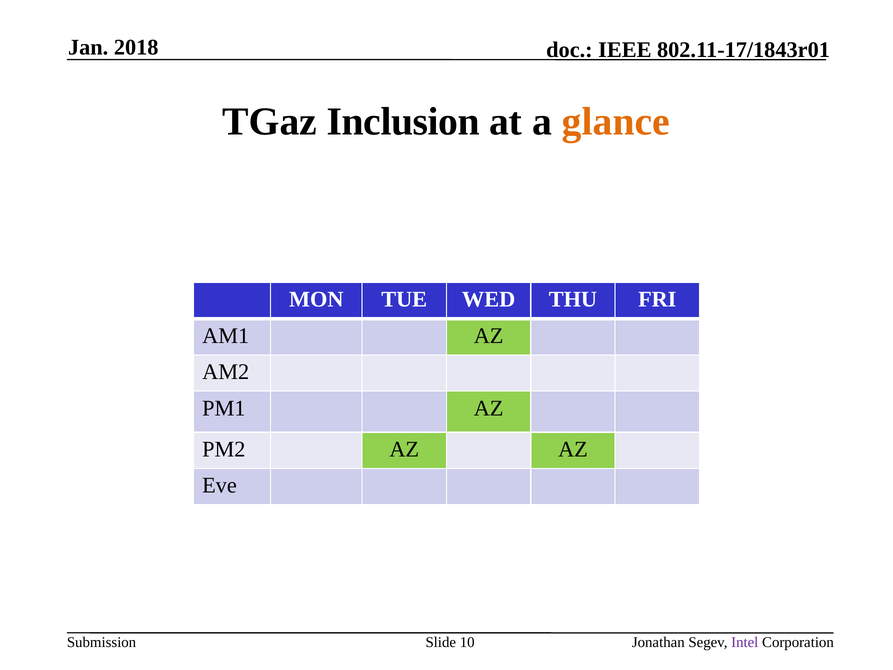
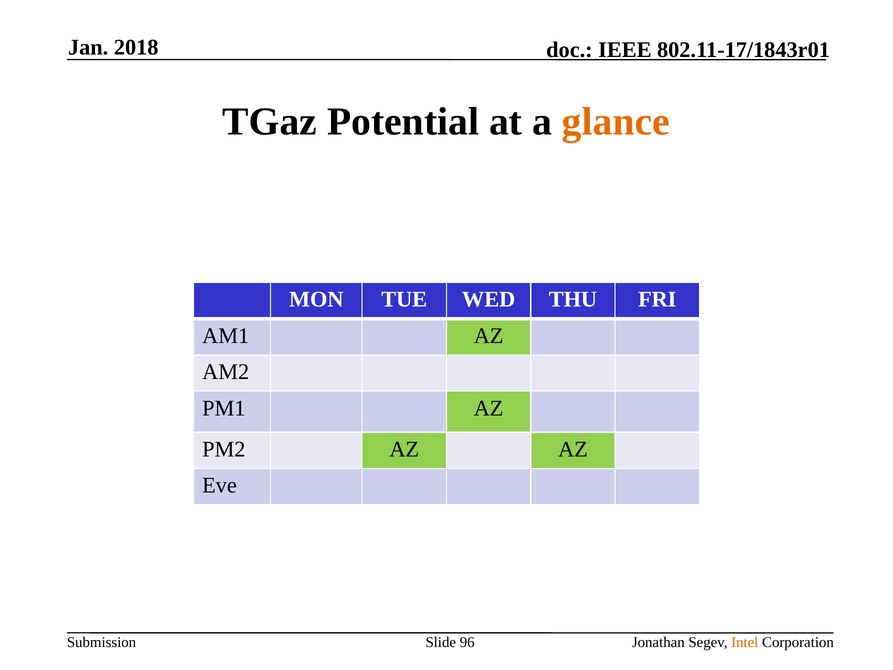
Inclusion: Inclusion -> Potential
10: 10 -> 96
Intel colour: purple -> orange
